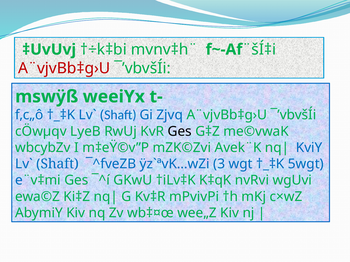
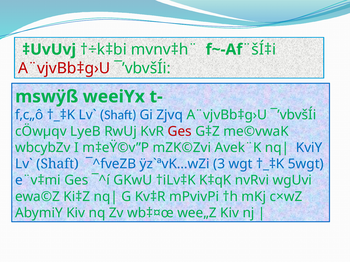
Ges at (180, 132) colour: black -> red
